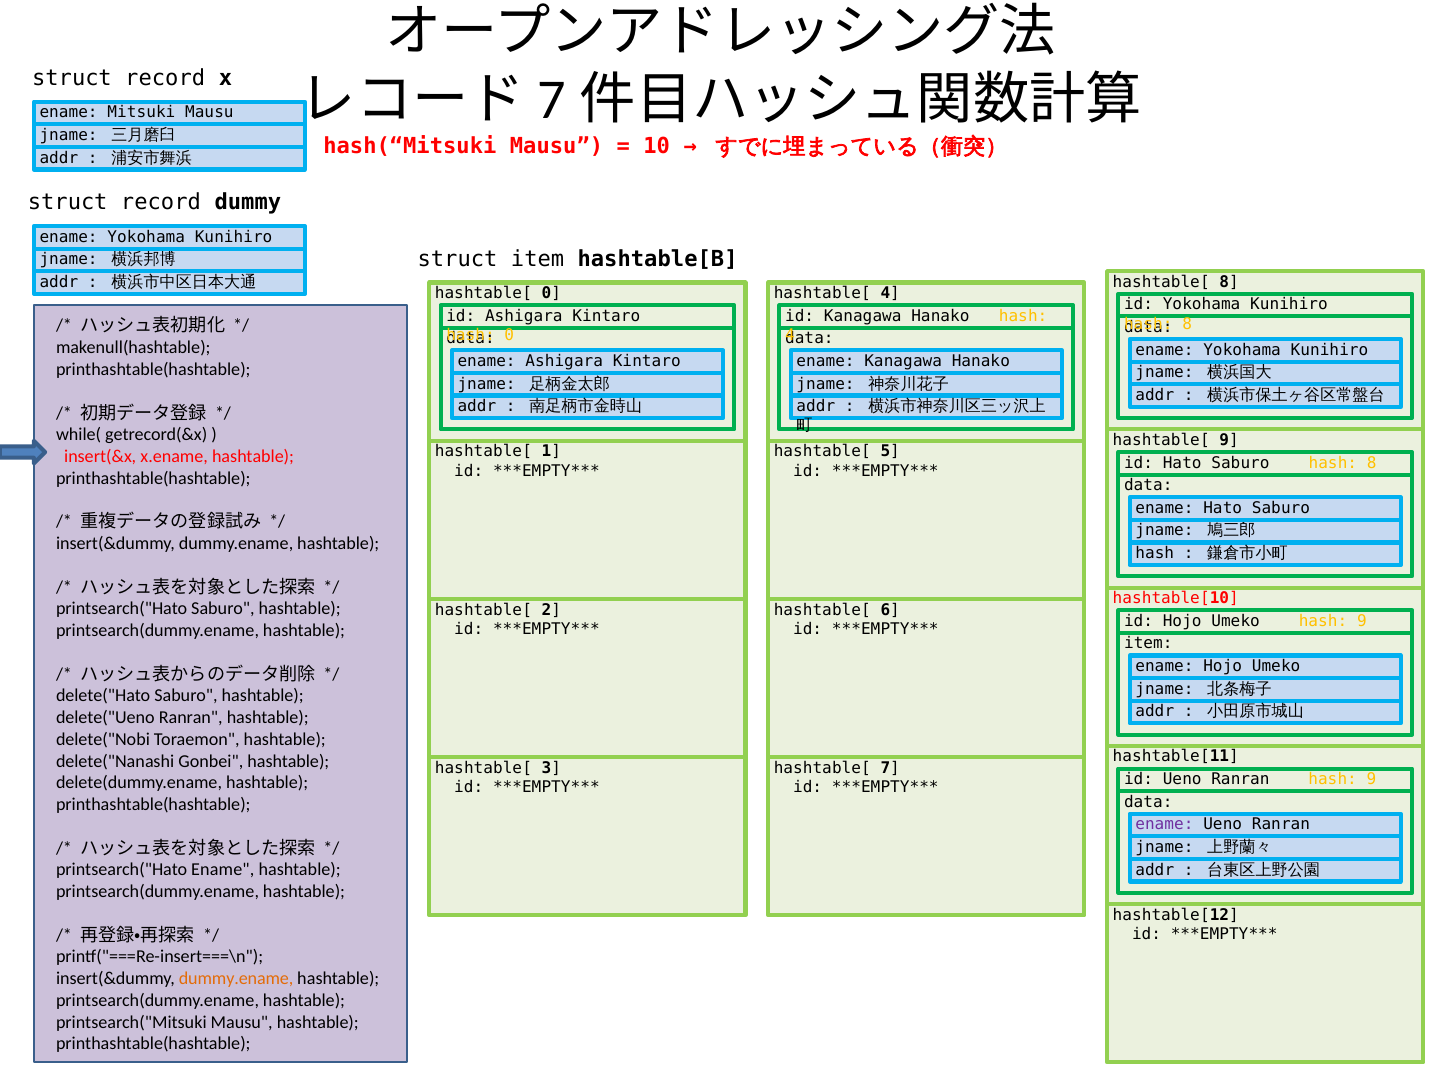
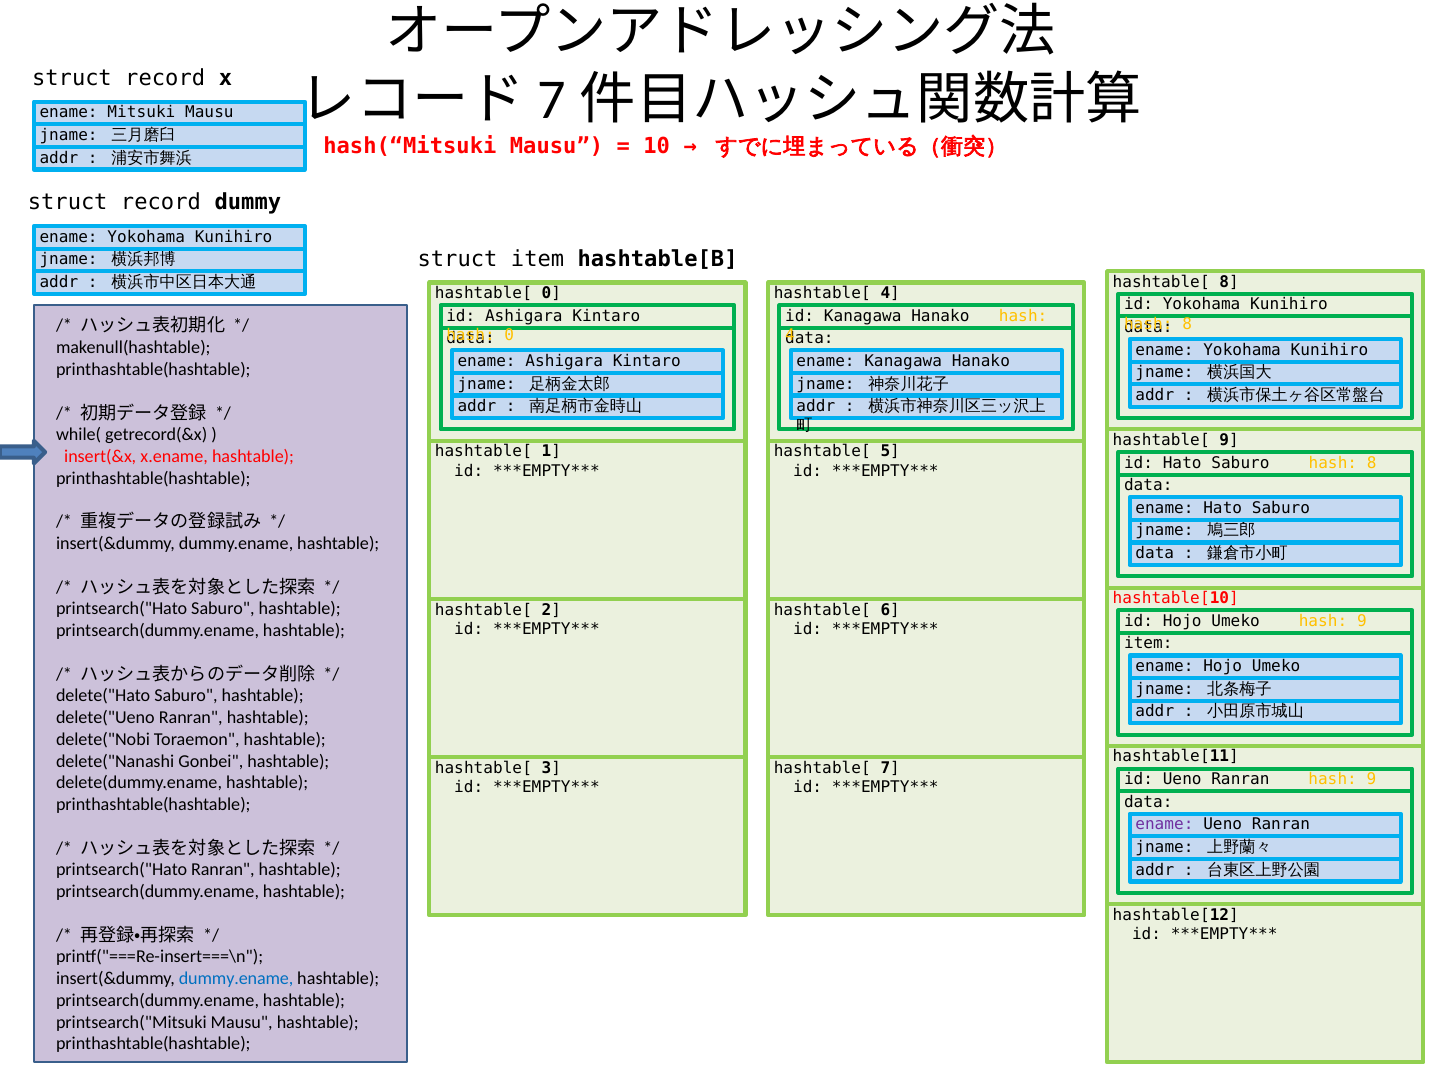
hash at (1155, 553): hash -> data
printsearch("Hato Ename: Ename -> Ranran
dummy.ename at (236, 978) colour: orange -> blue
